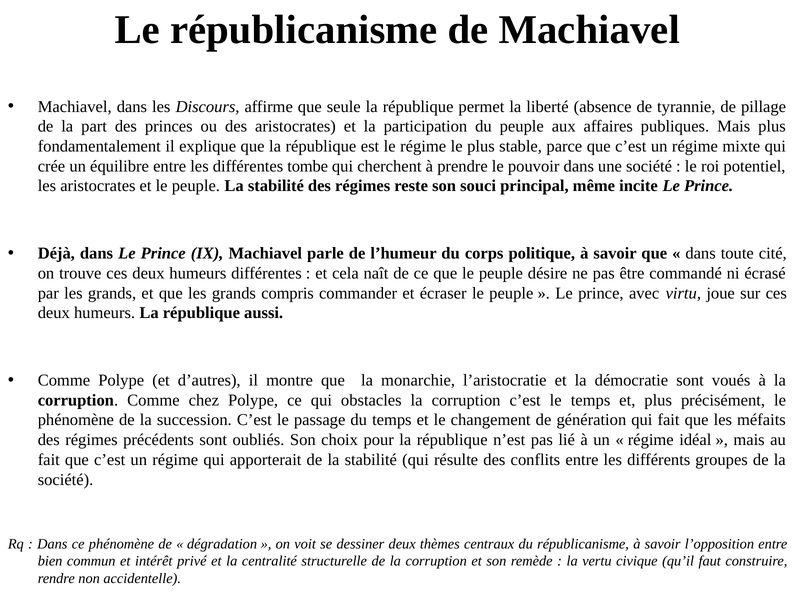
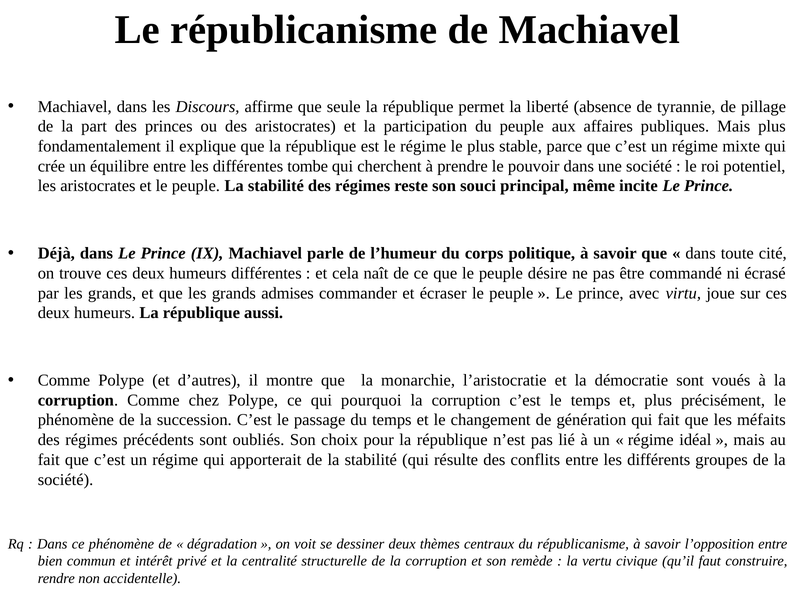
compris: compris -> admises
obstacles: obstacles -> pourquoi
